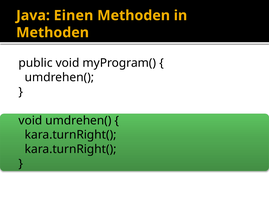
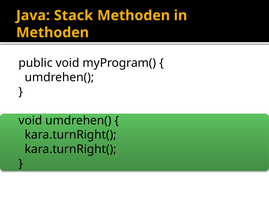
Einen: Einen -> Stack
